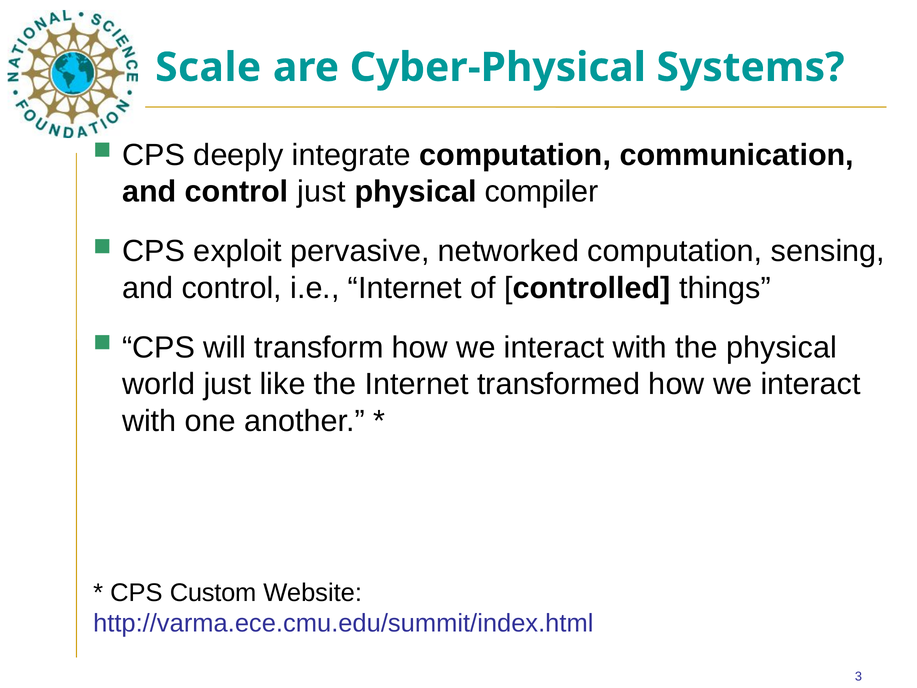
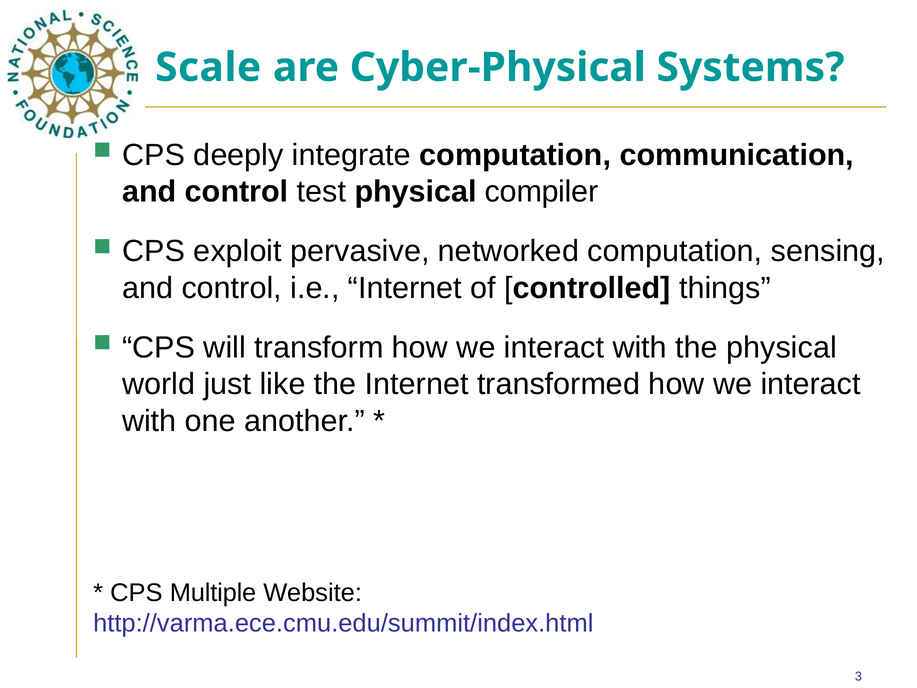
control just: just -> test
Custom: Custom -> Multiple
